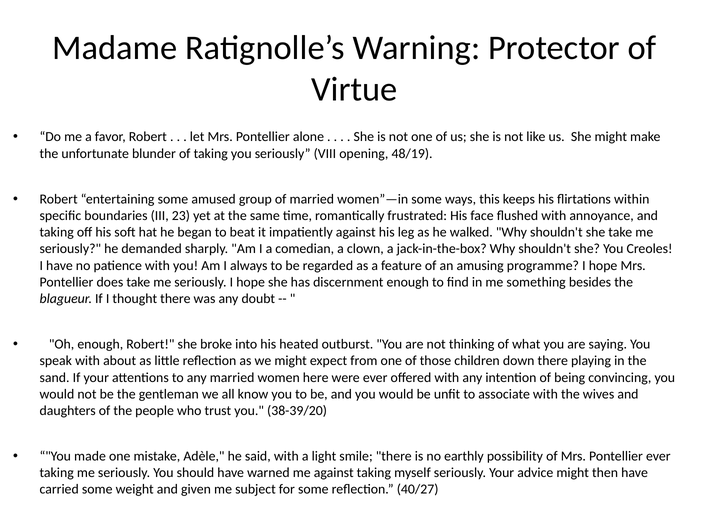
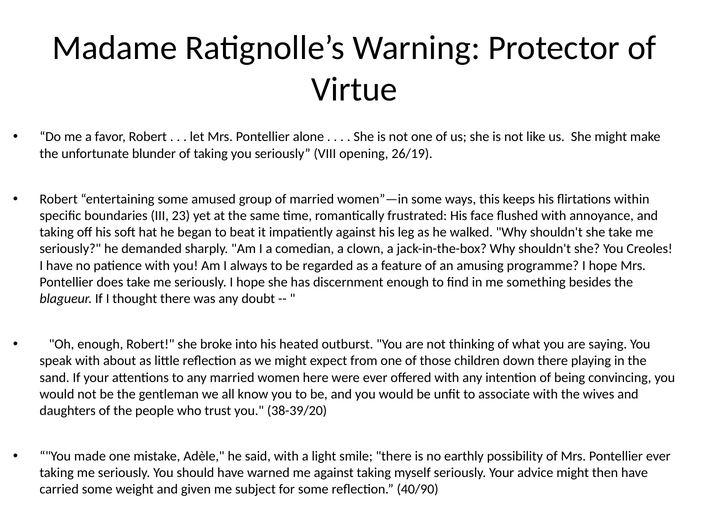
48/19: 48/19 -> 26/19
40/27: 40/27 -> 40/90
